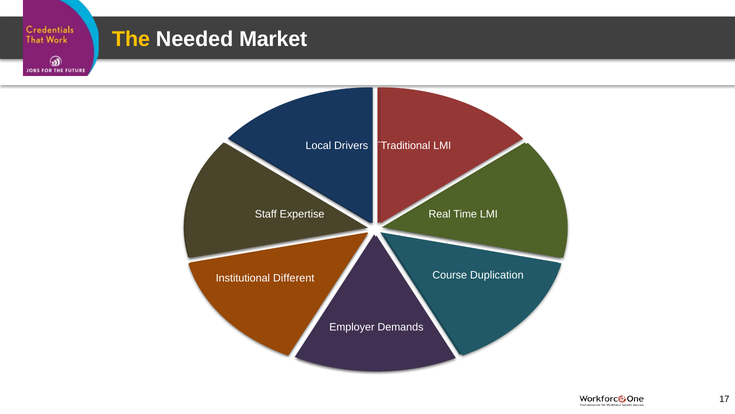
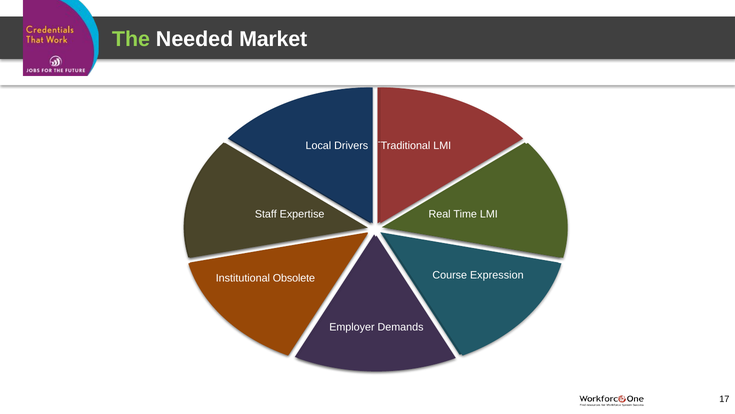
The colour: yellow -> light green
Different: Different -> Obsolete
Duplication: Duplication -> Expression
